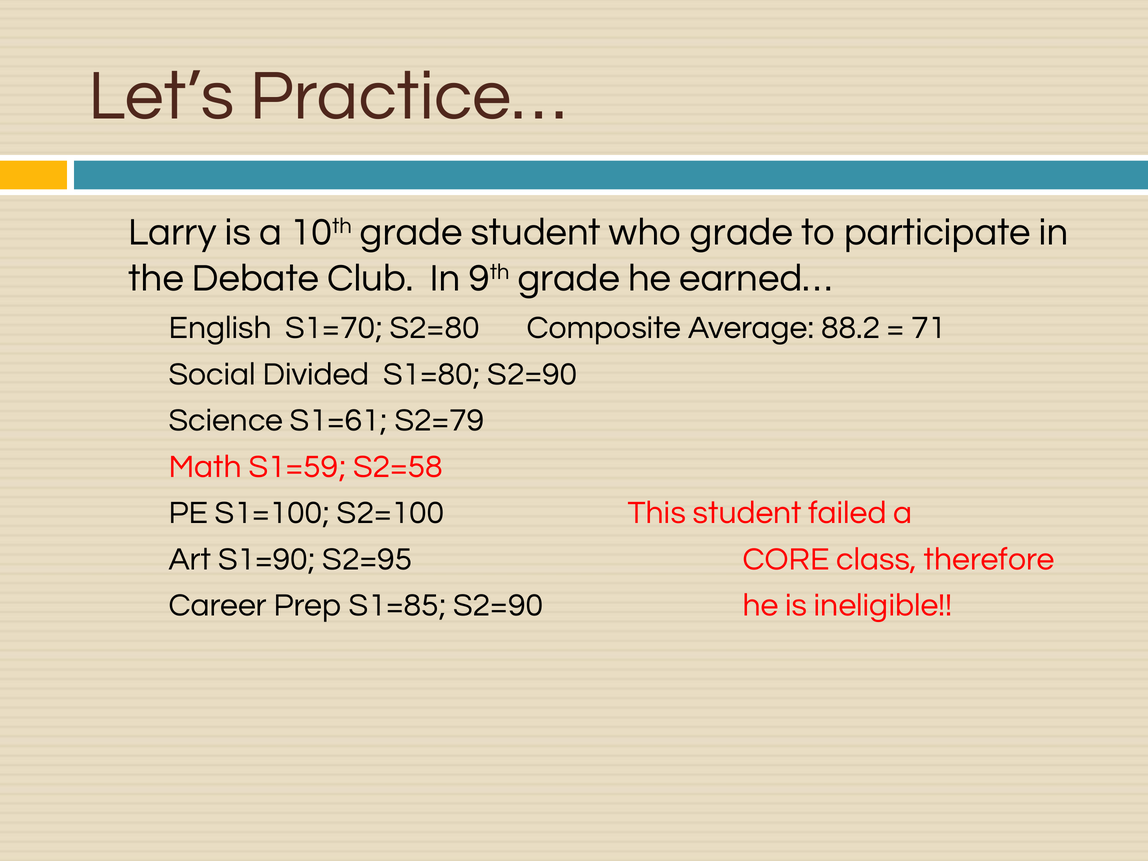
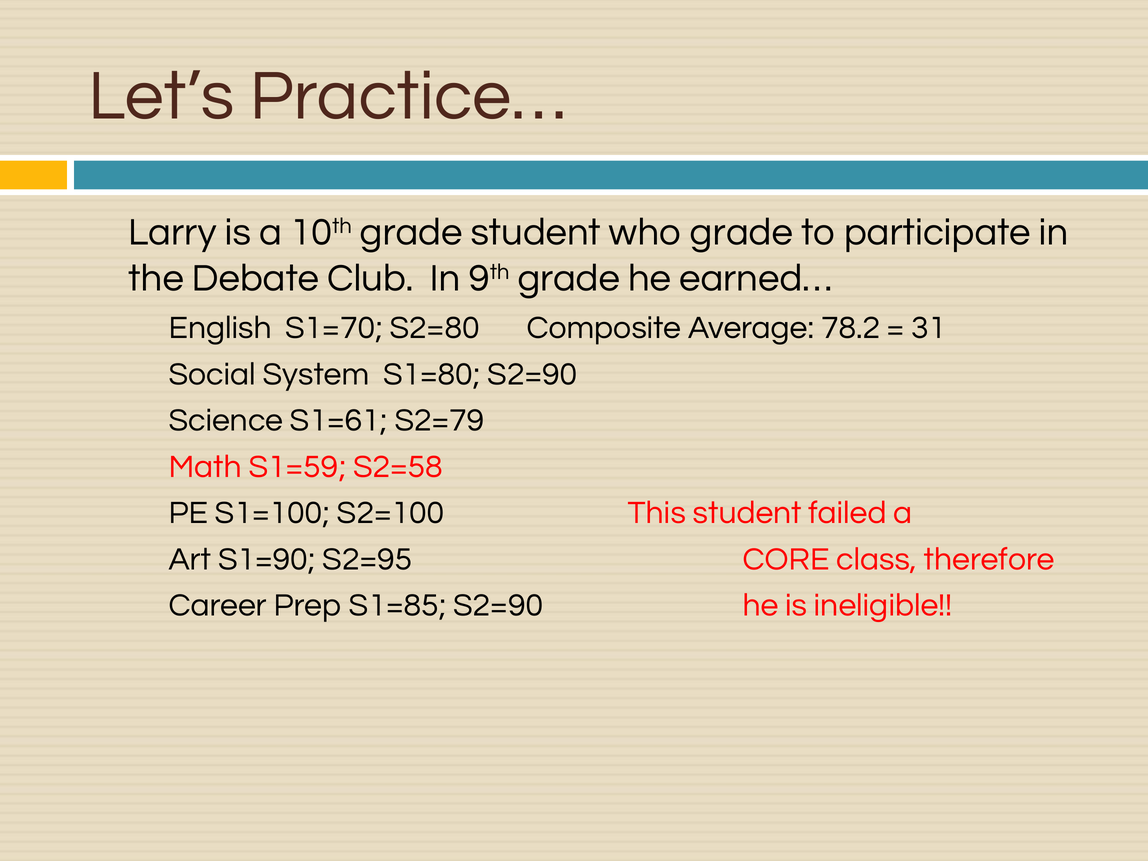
88.2: 88.2 -> 78.2
71: 71 -> 31
Divided: Divided -> System
